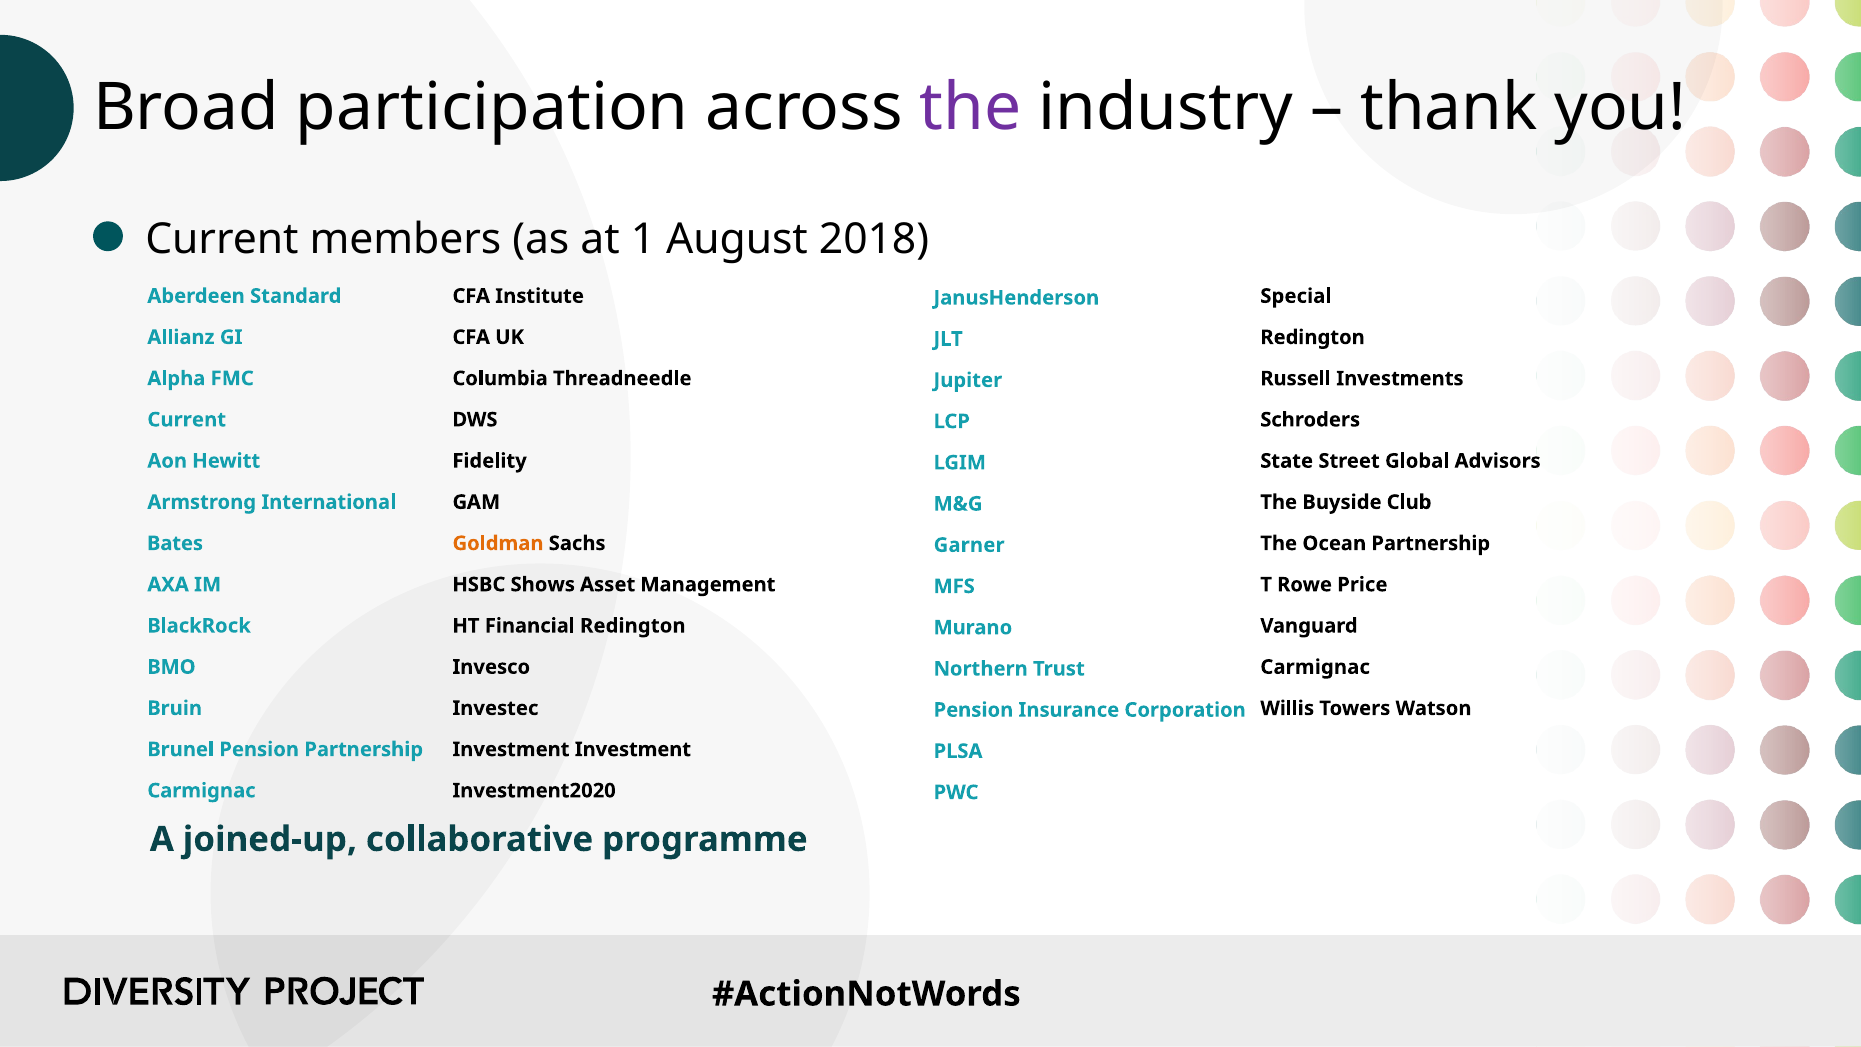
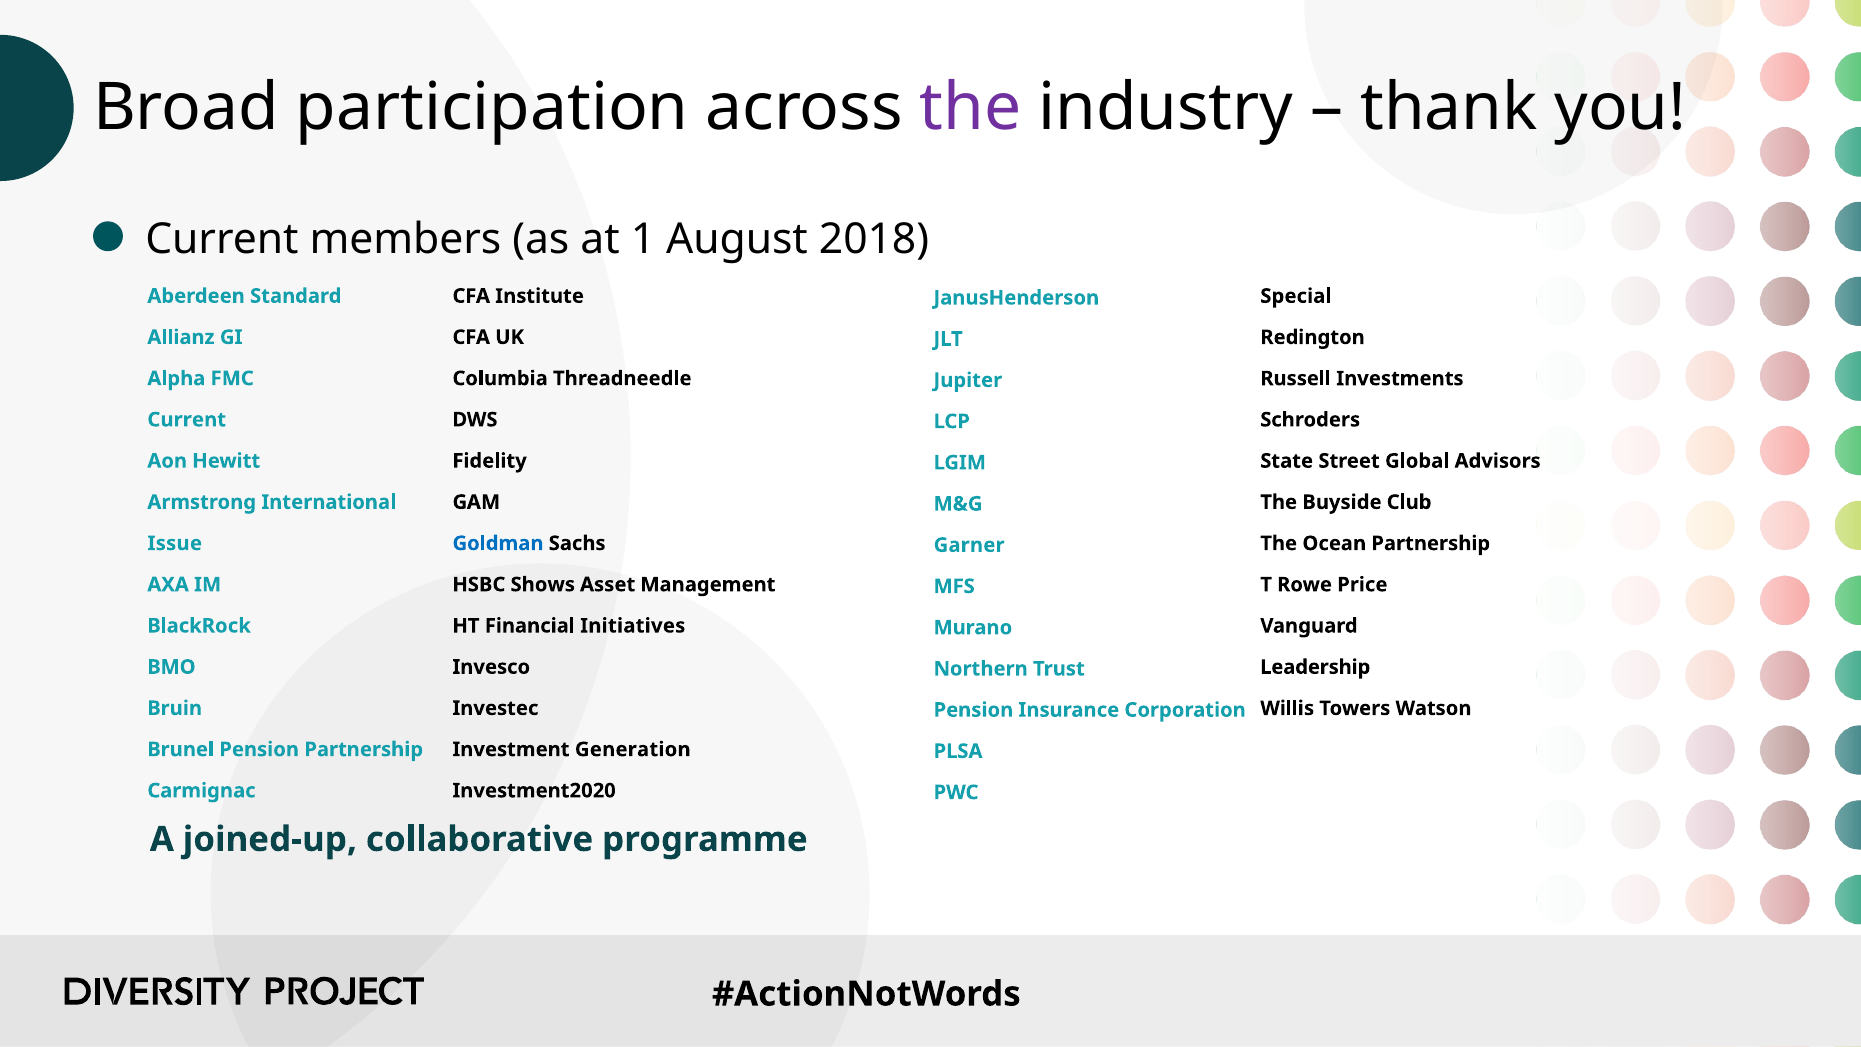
Bates: Bates -> Issue
Goldman colour: orange -> blue
Financial Redington: Redington -> Initiatives
Carmignac at (1315, 667): Carmignac -> Leadership
Investment Investment: Investment -> Generation
